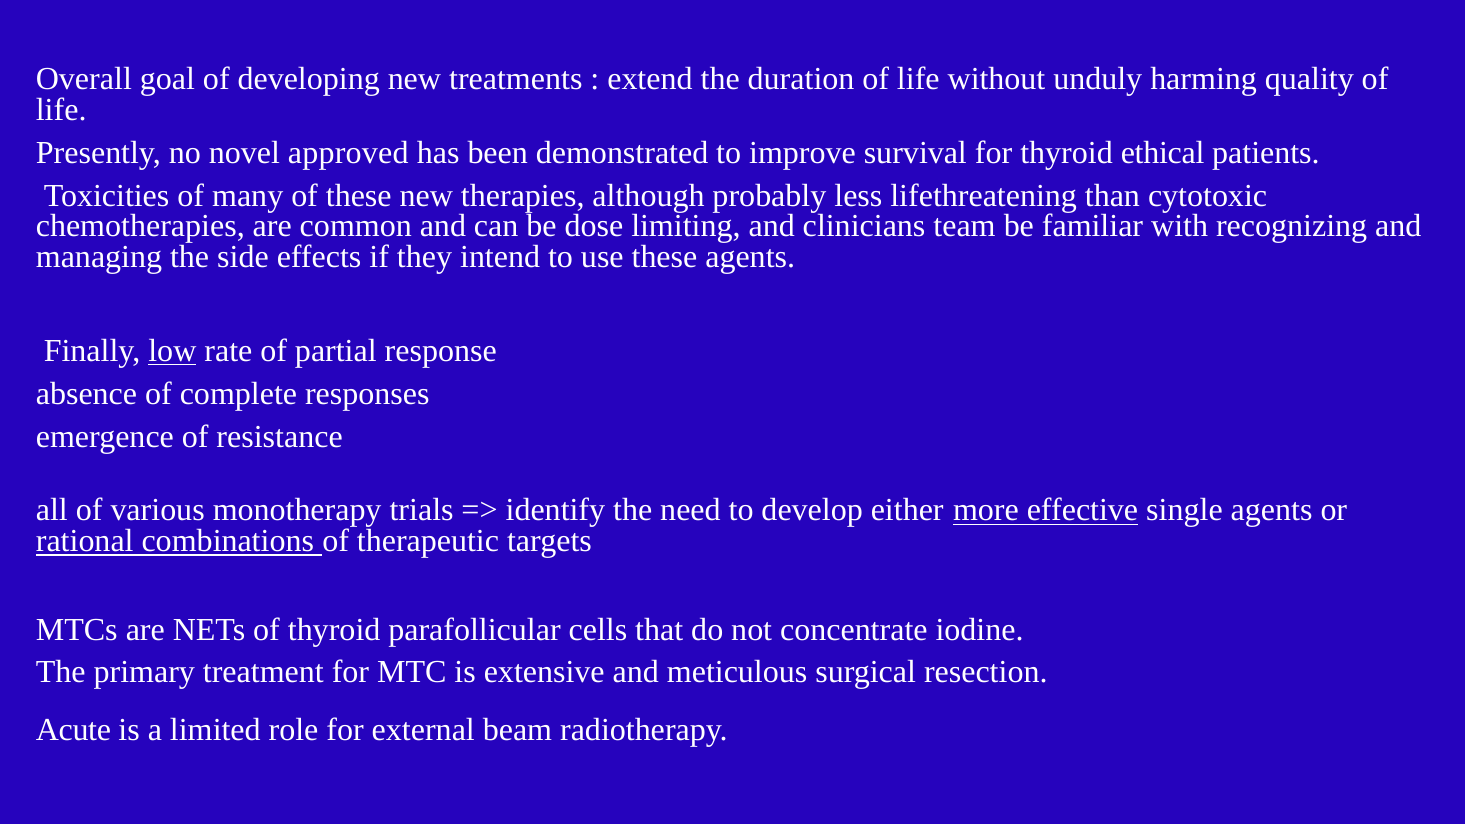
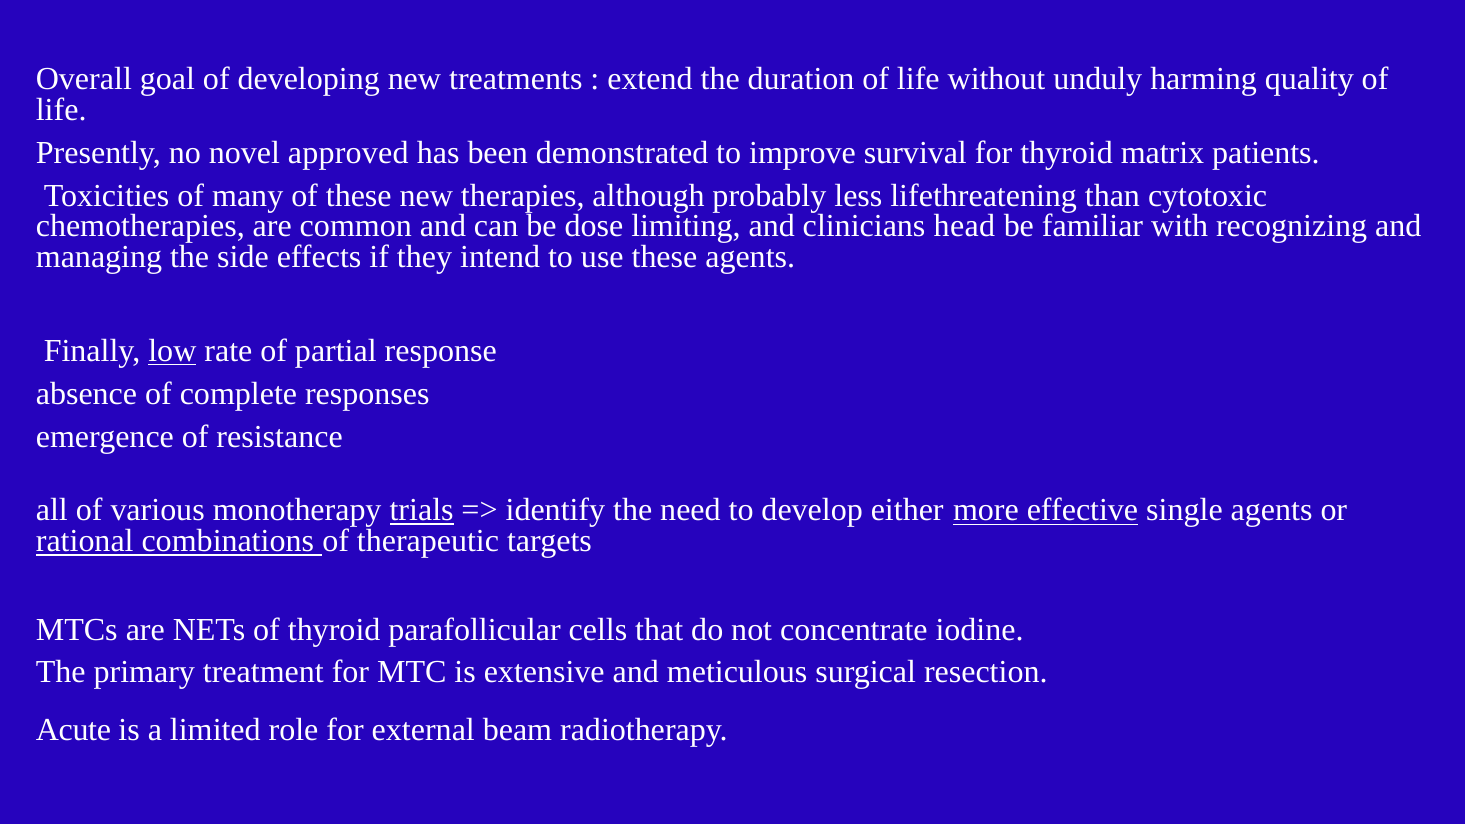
ethical: ethical -> matrix
team: team -> head
trials underline: none -> present
